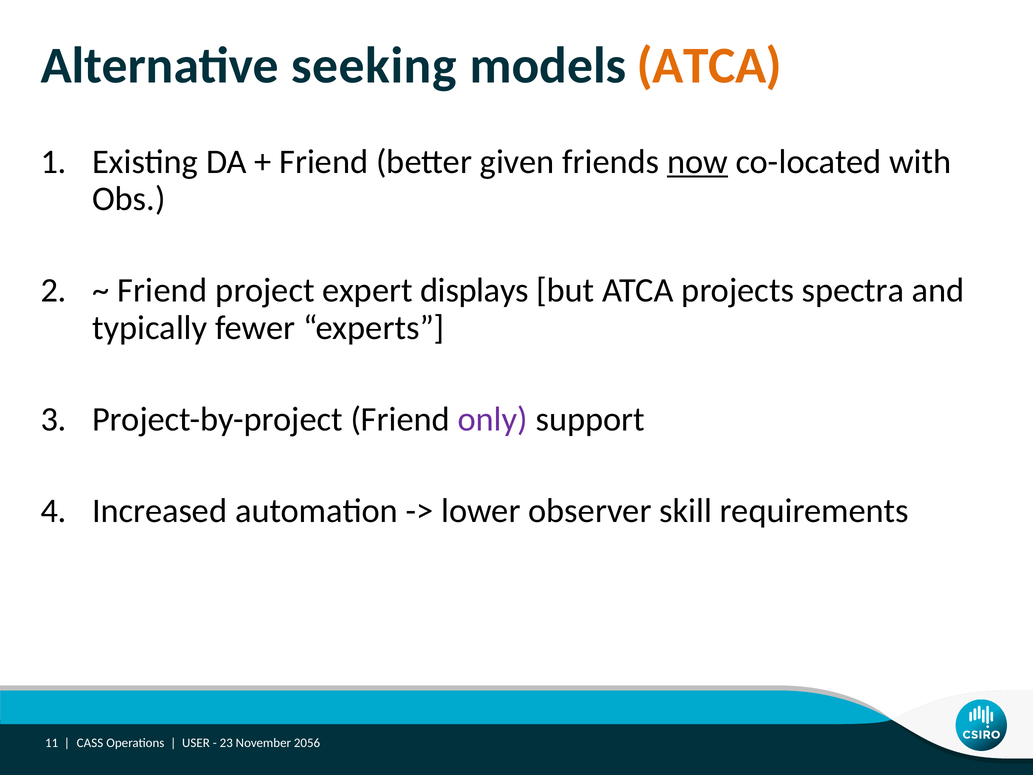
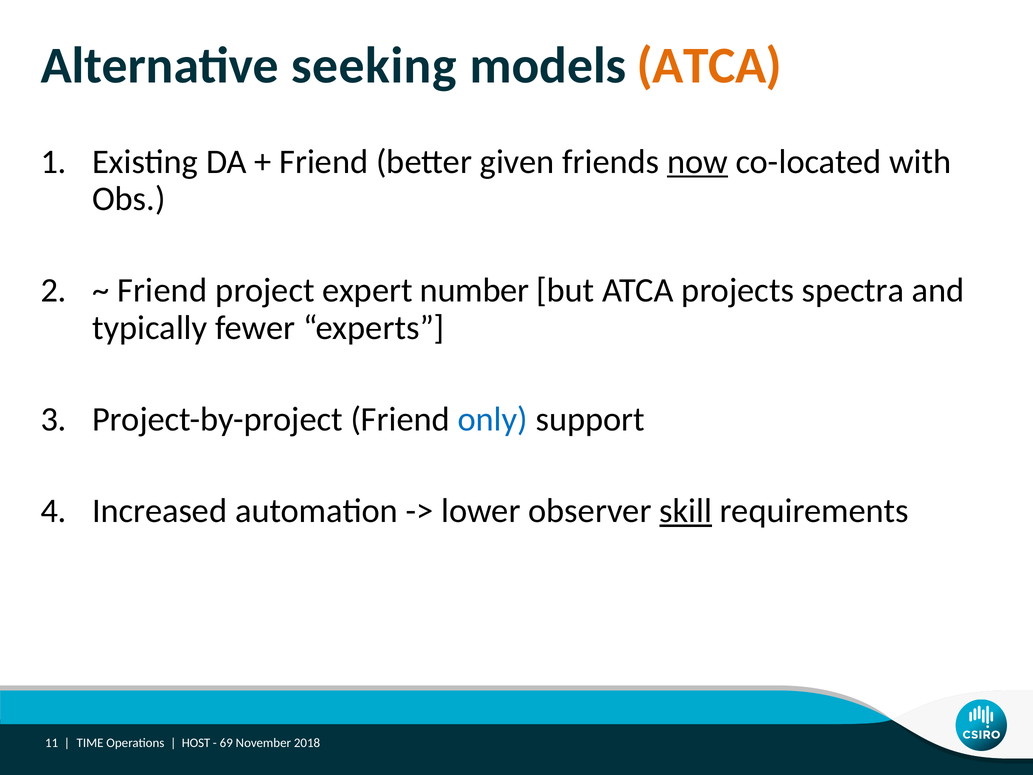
displays: displays -> number
only colour: purple -> blue
skill underline: none -> present
CASS: CASS -> TIME
USER: USER -> HOST
23: 23 -> 69
2056: 2056 -> 2018
